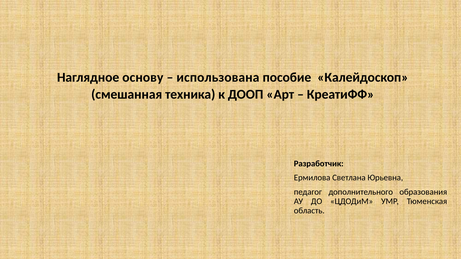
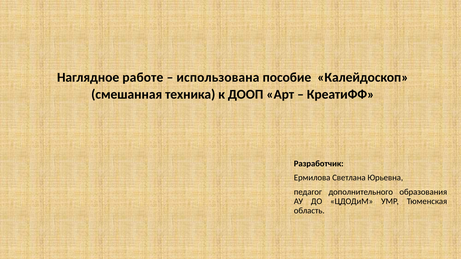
основу: основу -> работе
